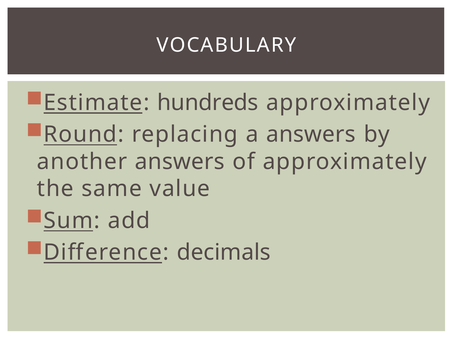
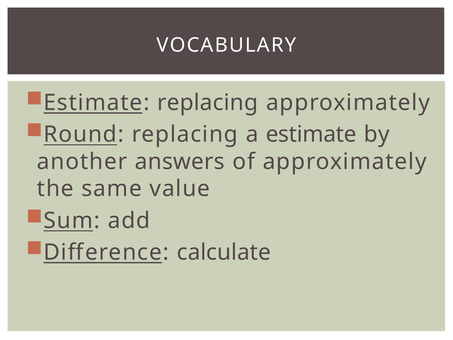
Estimate hundreds: hundreds -> replacing
a answers: answers -> estimate
decimals: decimals -> calculate
